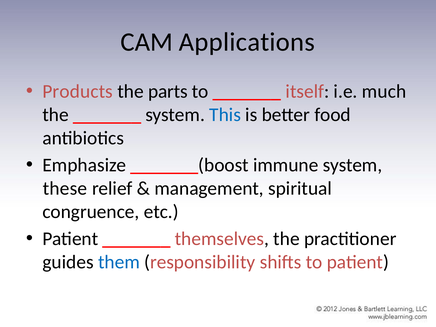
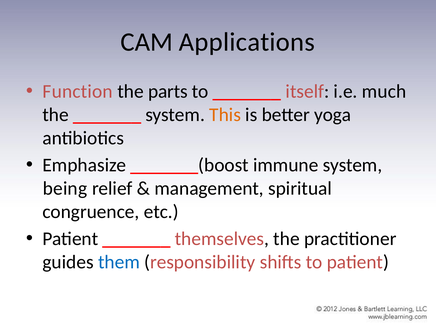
Products: Products -> Function
This colour: blue -> orange
food: food -> yoga
these: these -> being
